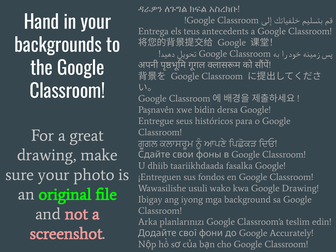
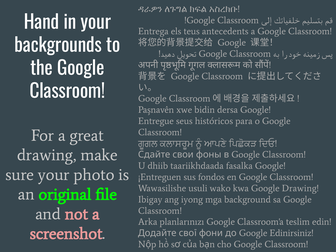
Accurately: Accurately -> Edinirsiniz
